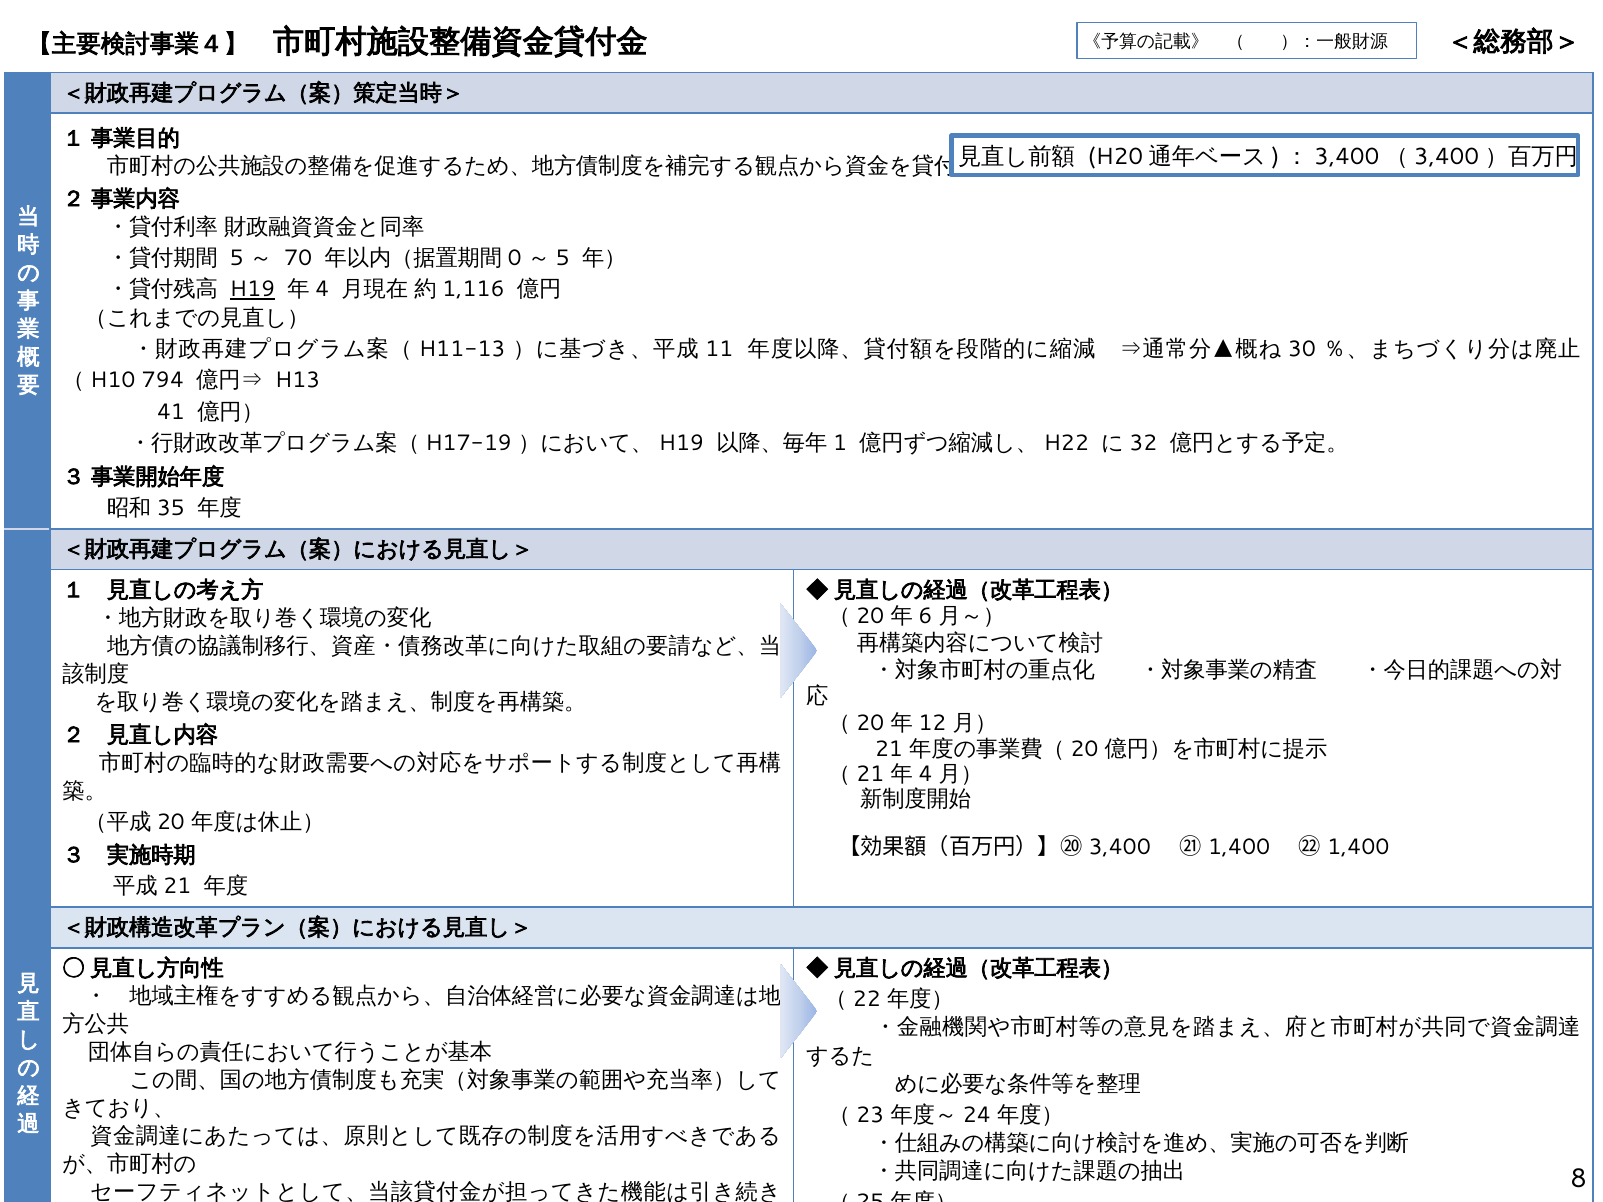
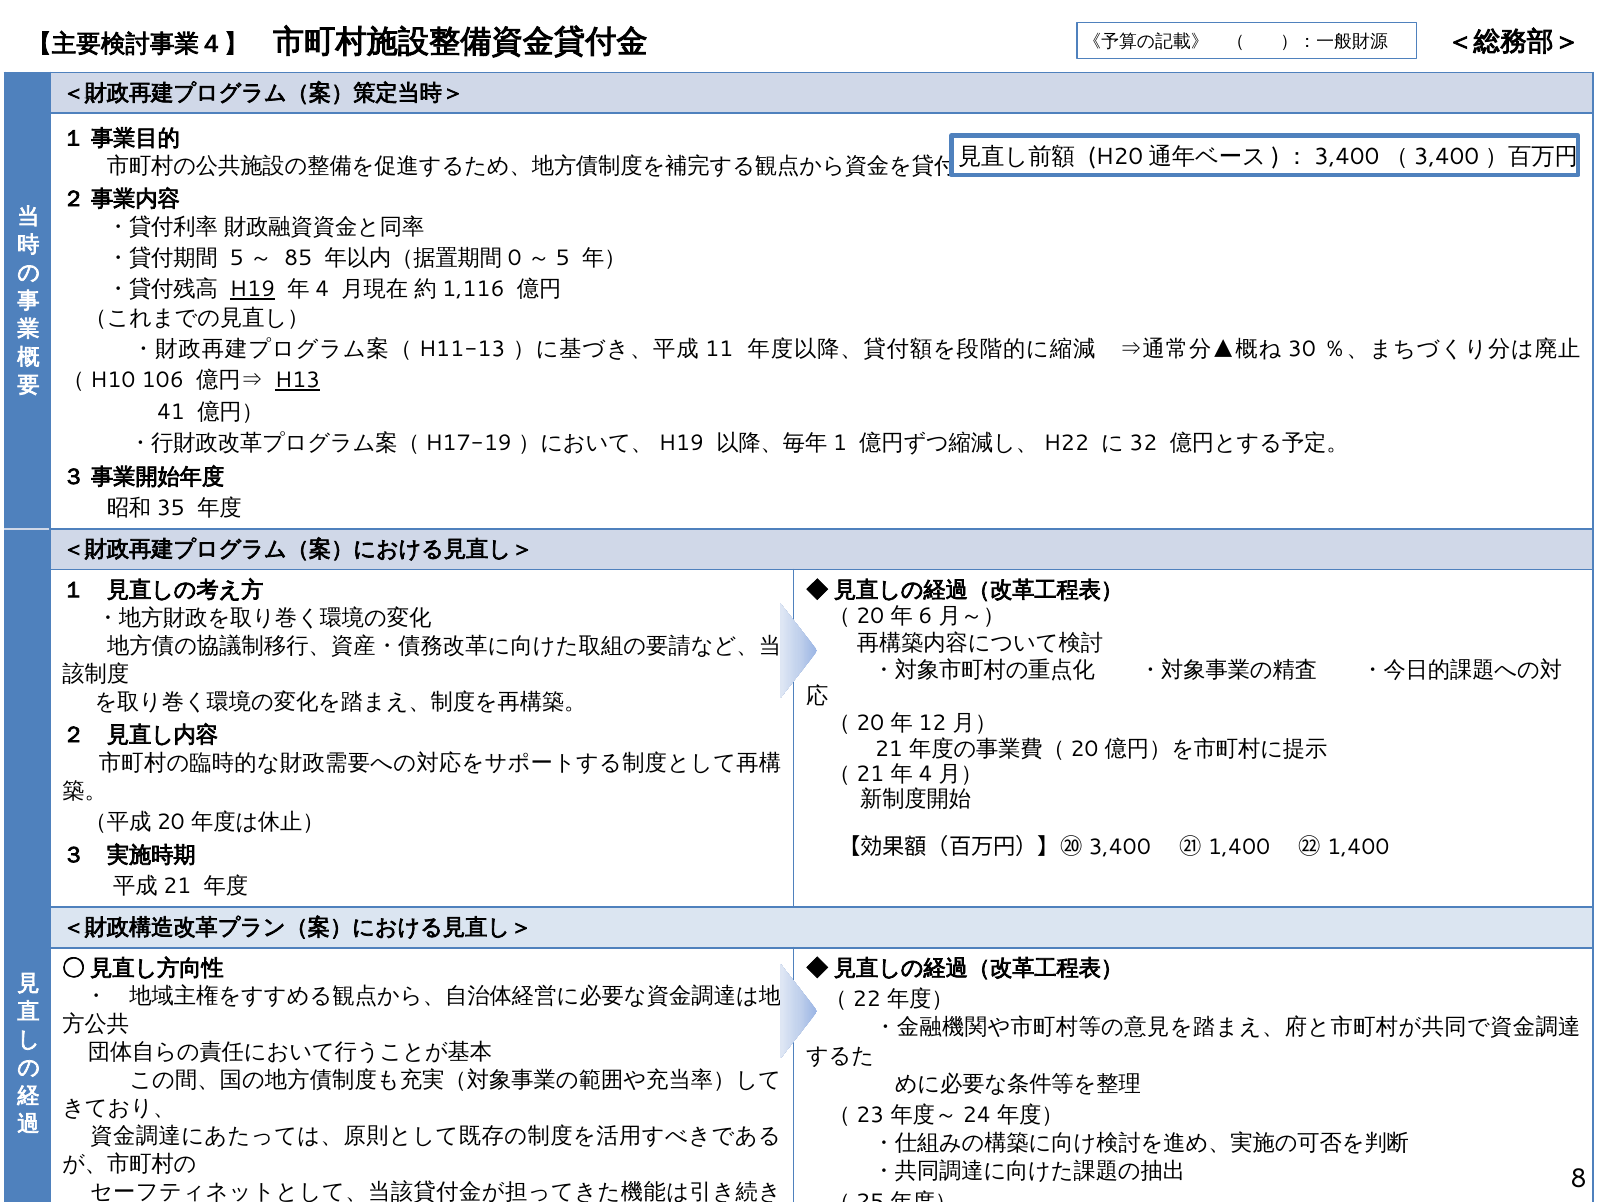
70: 70 -> 85
794: 794 -> 106
H13 underline: none -> present
